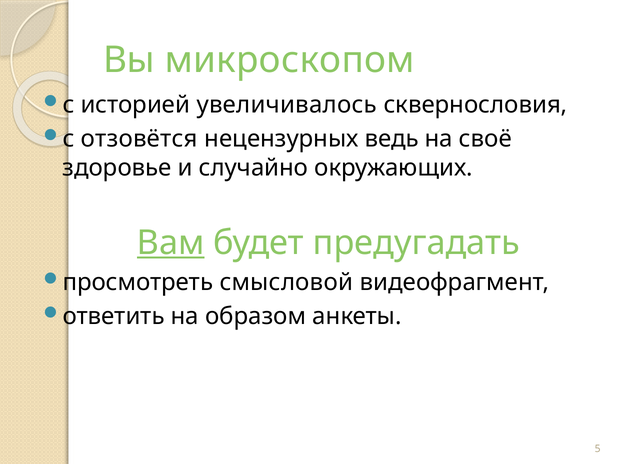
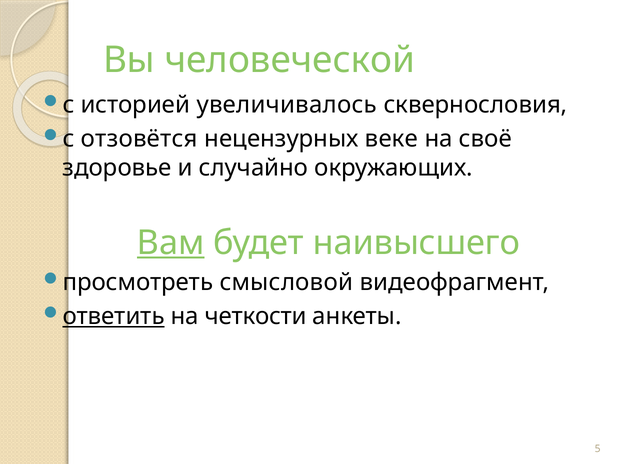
микроскопом: микроскопом -> человеческой
ведь: ведь -> веке
предугадать: предугадать -> наивысшего
ответить underline: none -> present
образом: образом -> четкости
